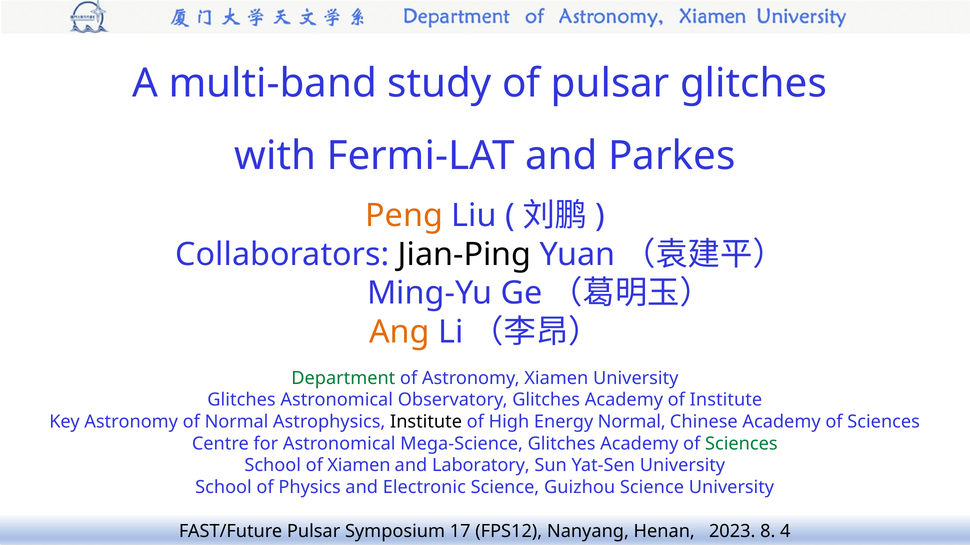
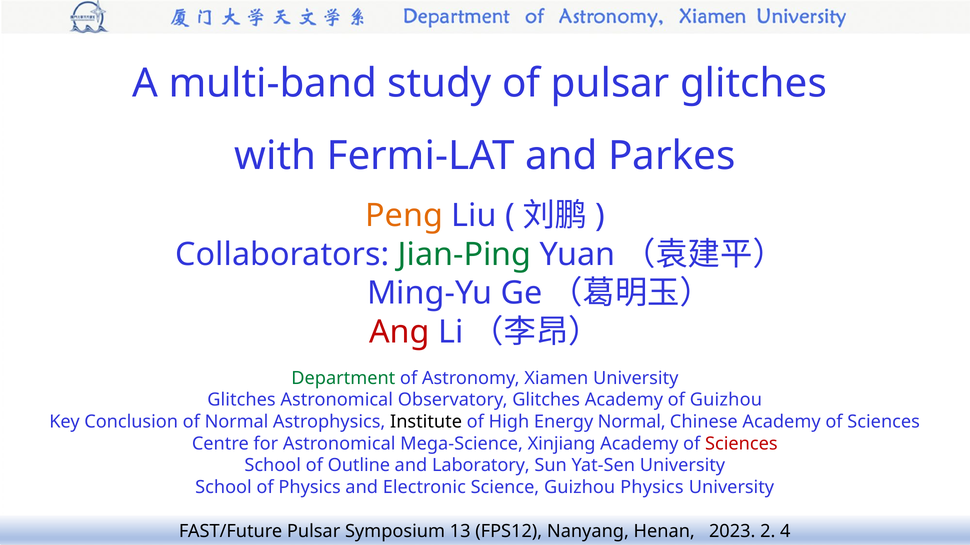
Jian-Ping colour: black -> green
Ang colour: orange -> red
of Institute: Institute -> Guizhou
Key Astronomy: Astronomy -> Conclusion
Mega-Science Glitches: Glitches -> Xinjiang
Sciences at (741, 444) colour: green -> red
of Xiamen: Xiamen -> Outline
Guizhou Science: Science -> Physics
17: 17 -> 13
8: 8 -> 2
